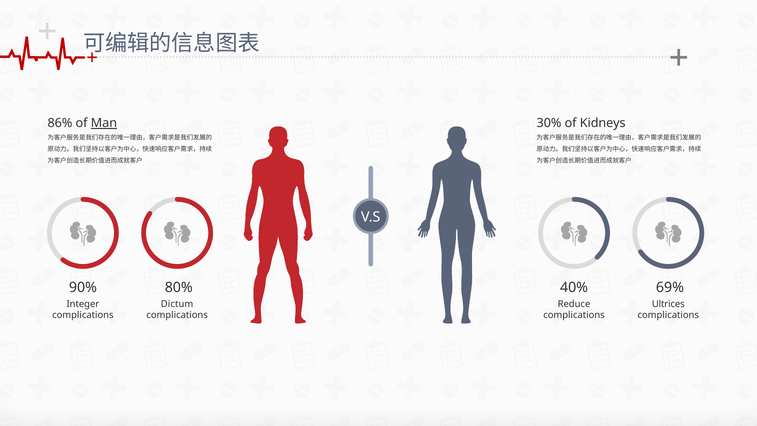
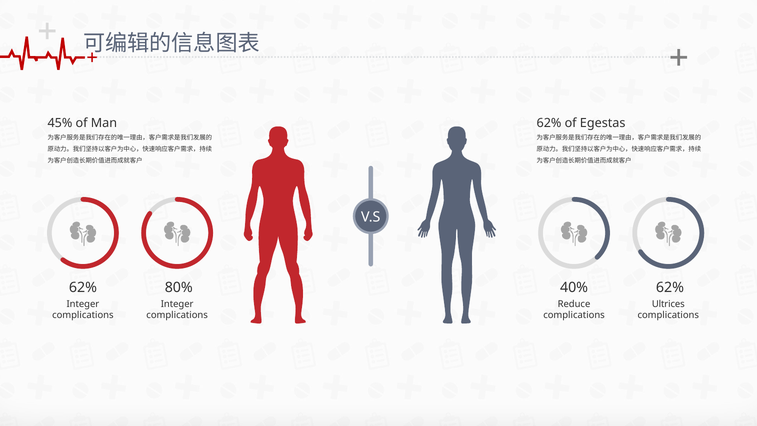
86%: 86% -> 45%
Man underline: present -> none
30% at (549, 123): 30% -> 62%
Kidneys: Kidneys -> Egestas
90% at (83, 288): 90% -> 62%
40% 69%: 69% -> 62%
Dictum at (177, 304): Dictum -> Integer
